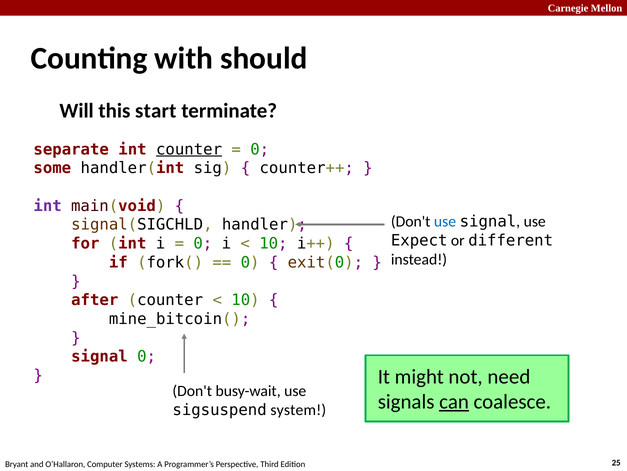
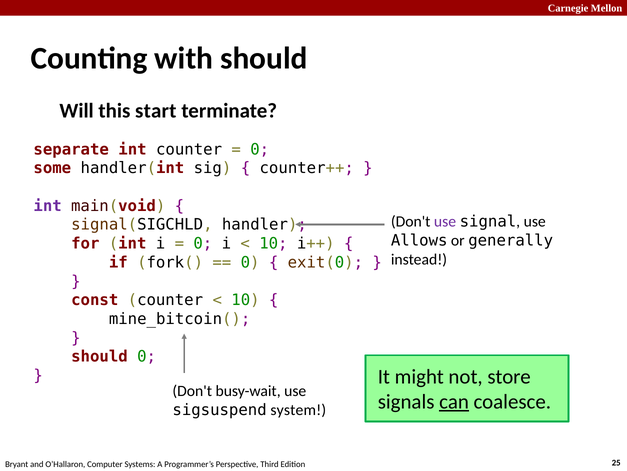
counter at (189, 149) underline: present -> none
use at (445, 221) colour: blue -> purple
Expect: Expect -> Allows
different: different -> generally
after: after -> const
signal at (99, 356): signal -> should
need: need -> store
